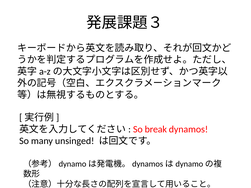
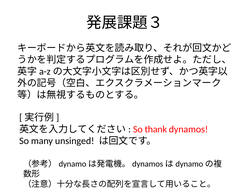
break: break -> thank
